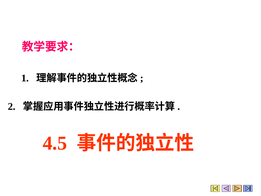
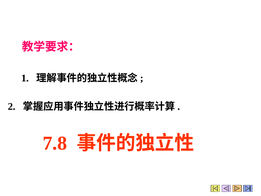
4.5: 4.5 -> 7.8
